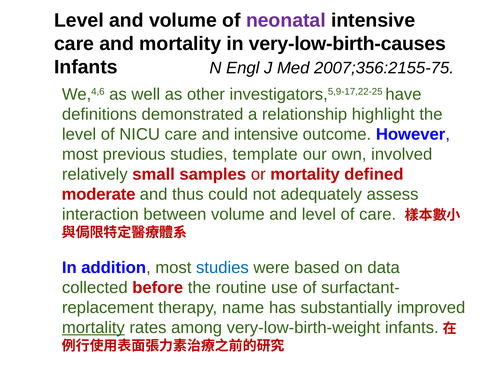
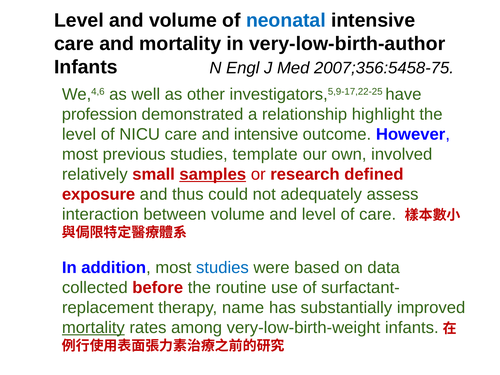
neonatal colour: purple -> blue
very-low-birth-causes: very-low-birth-causes -> very-low-birth-author
2007;356:2155-75: 2007;356:2155-75 -> 2007;356:5458-75
definitions: definitions -> profession
samples underline: none -> present
or mortality: mortality -> research
moderate: moderate -> exposure
